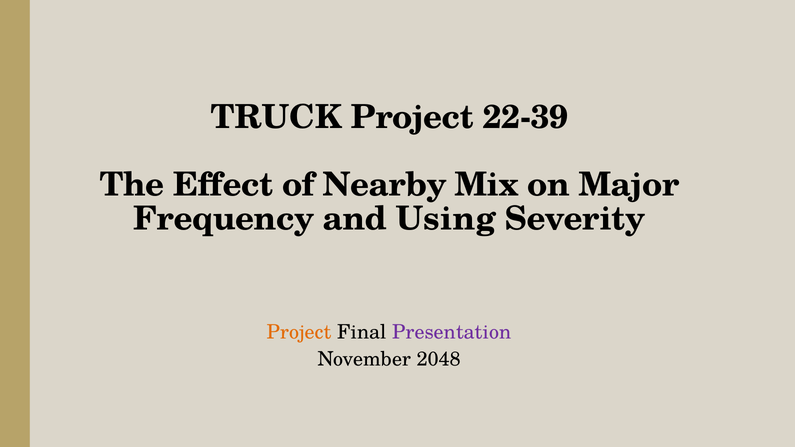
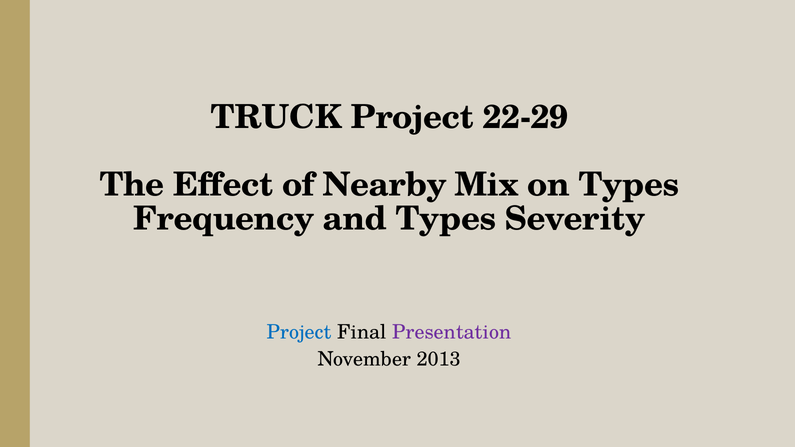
22-39: 22-39 -> 22-29
on Major: Major -> Types
and Using: Using -> Types
Project at (299, 332) colour: orange -> blue
2048: 2048 -> 2013
